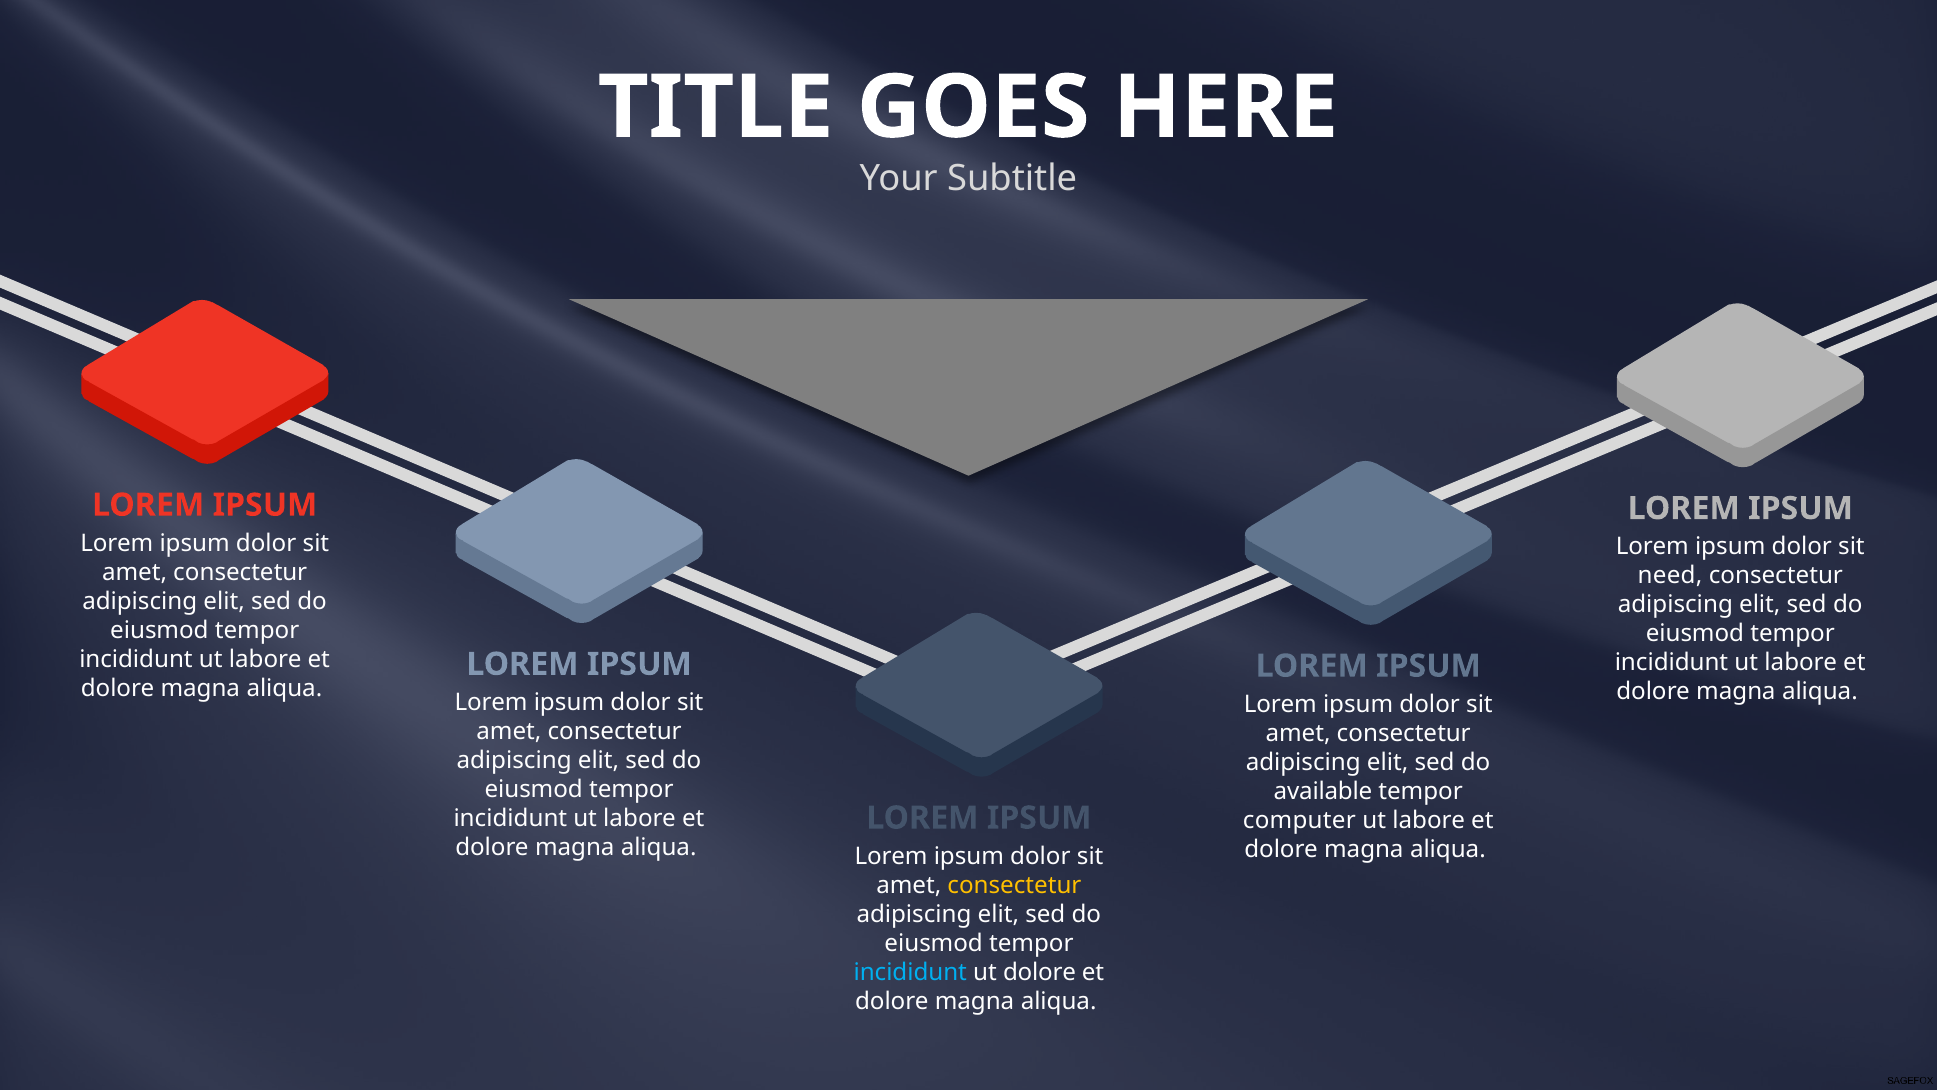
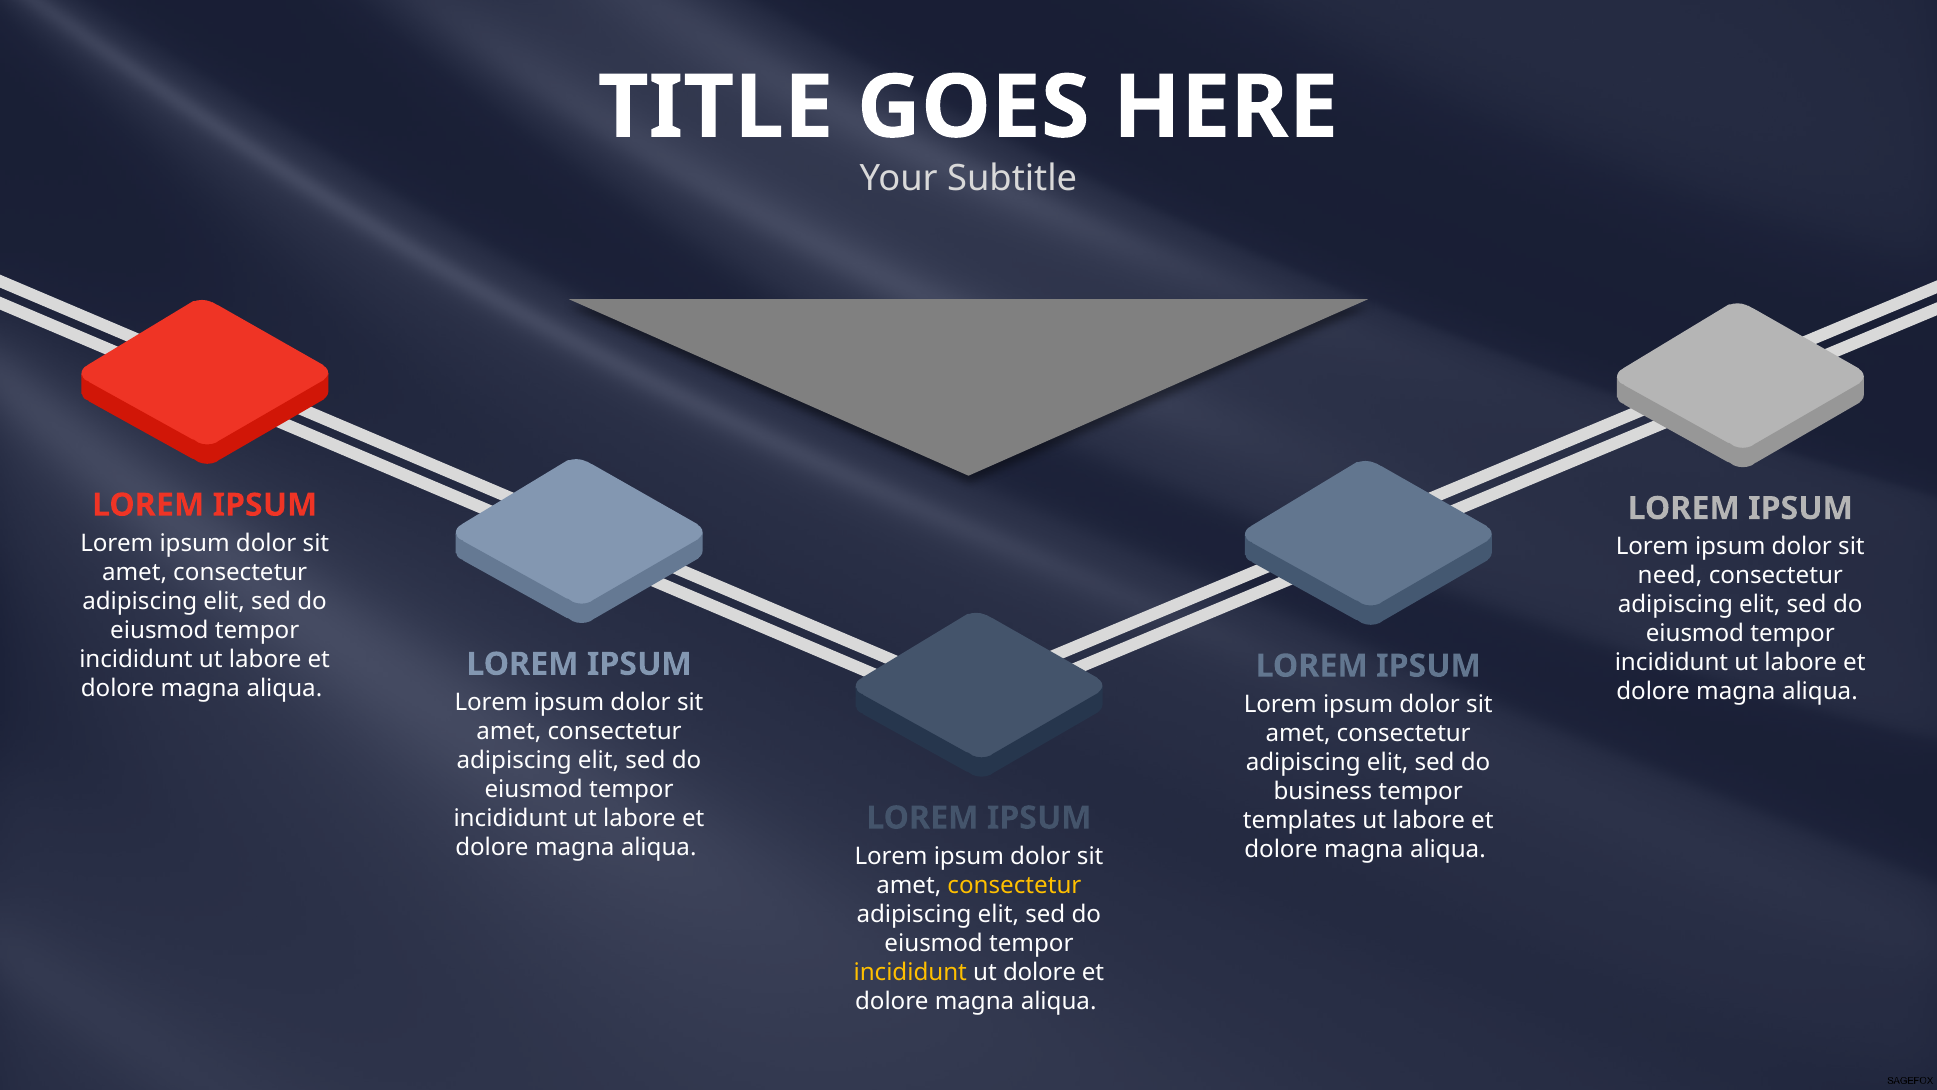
available: available -> business
computer: computer -> templates
incididunt at (910, 972) colour: light blue -> yellow
